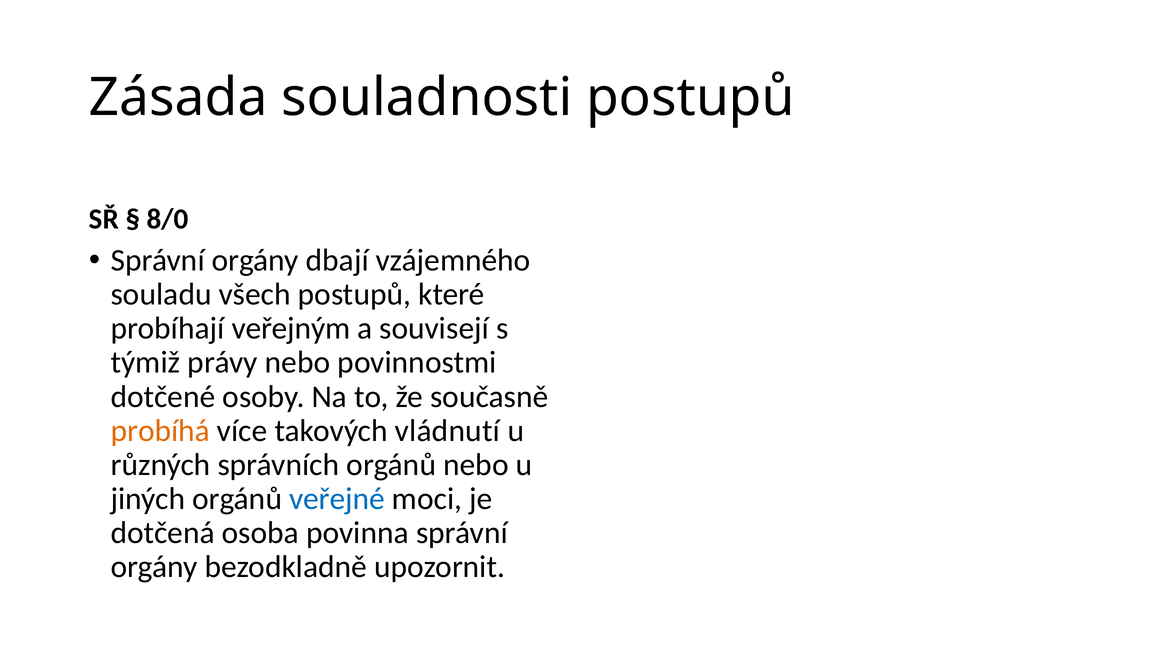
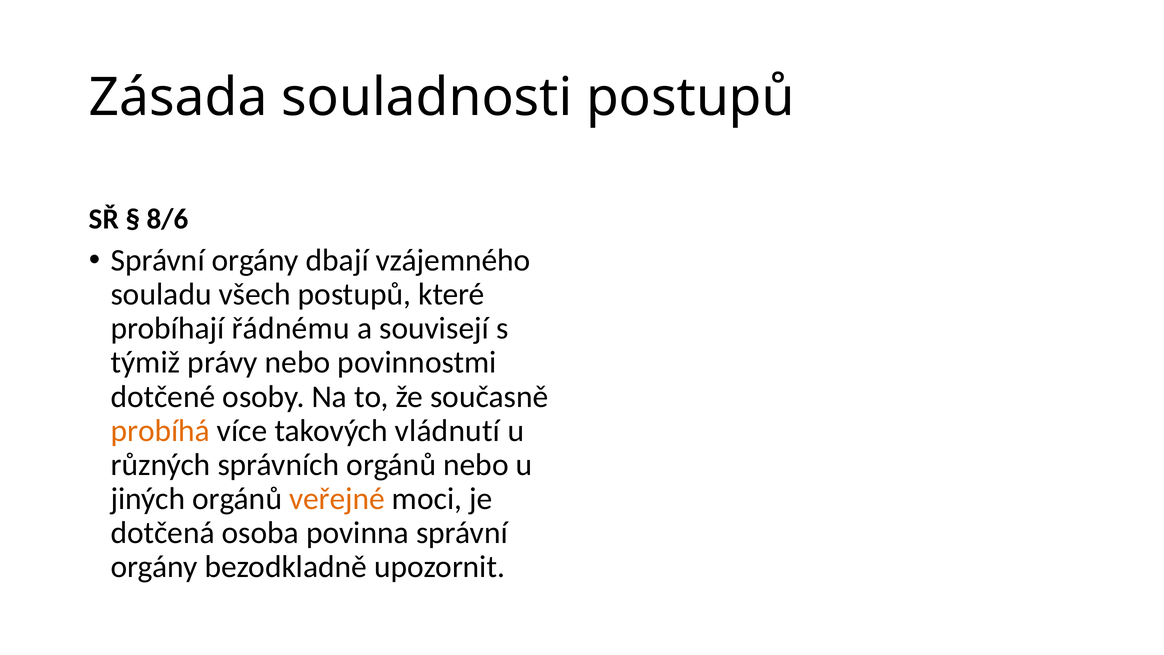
8/0: 8/0 -> 8/6
veřejným: veřejným -> řádnému
veřejné colour: blue -> orange
